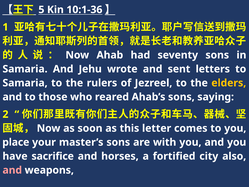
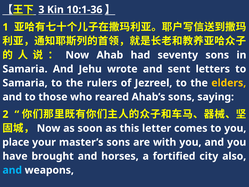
5: 5 -> 3
sacrifice: sacrifice -> brought
and at (12, 170) colour: pink -> light blue
